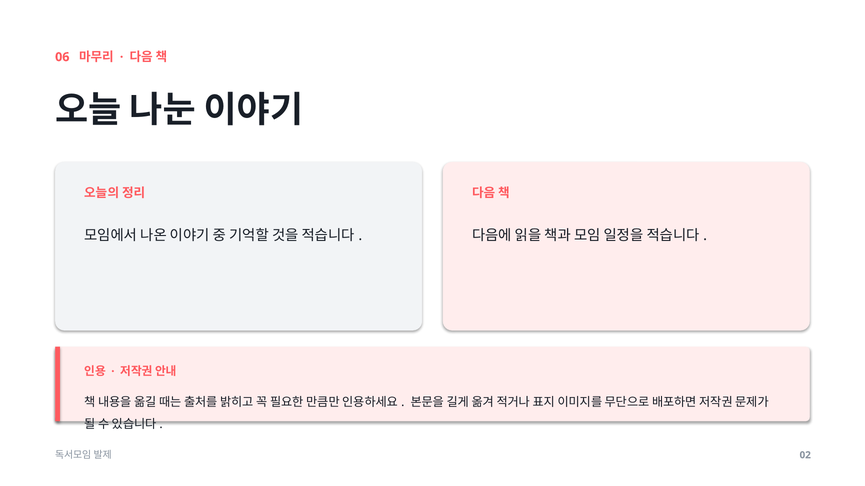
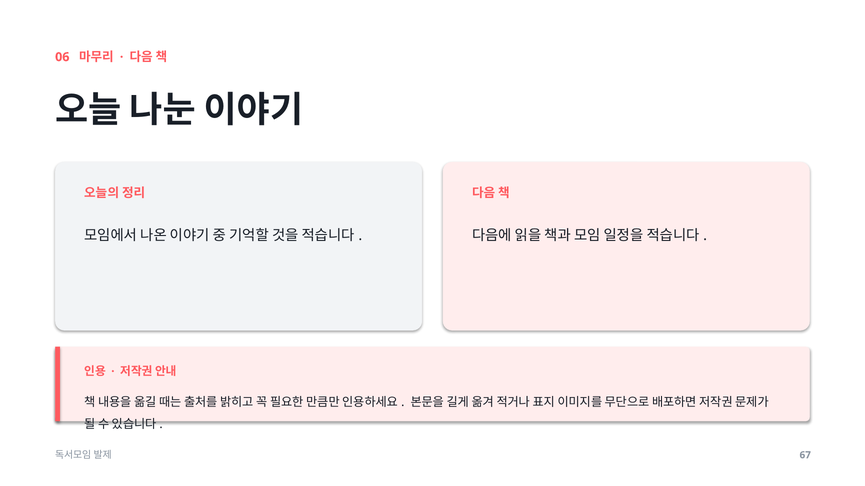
02: 02 -> 67
